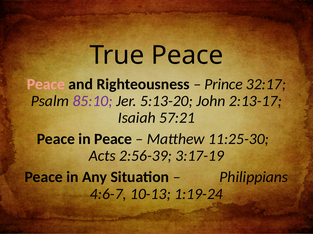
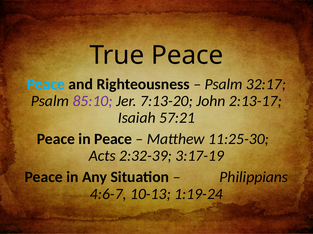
Peace at (46, 84) colour: pink -> light blue
Prince at (224, 84): Prince -> Psalm
5:13-20: 5:13-20 -> 7:13-20
2:56-39: 2:56-39 -> 2:32-39
